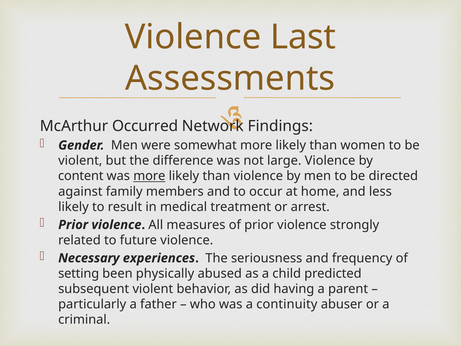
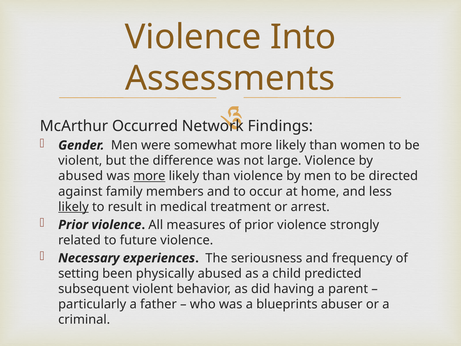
Last: Last -> Into
content at (81, 176): content -> abused
likely at (73, 207) underline: none -> present
continuity: continuity -> blueprints
